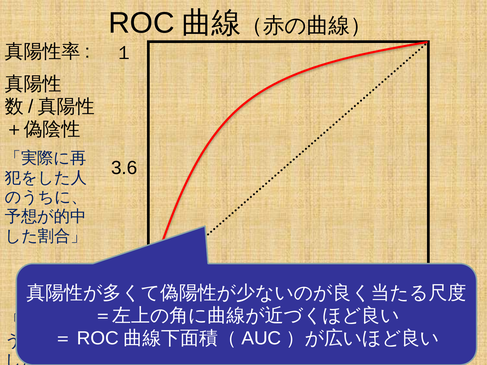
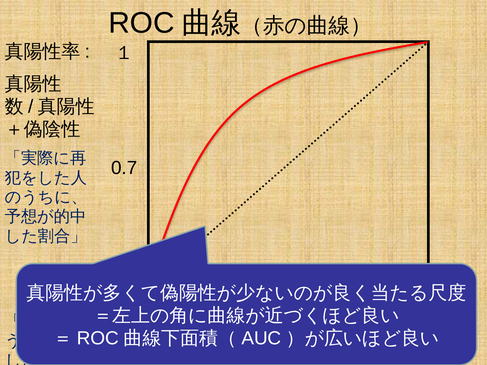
3.6: 3.6 -> 0.7
